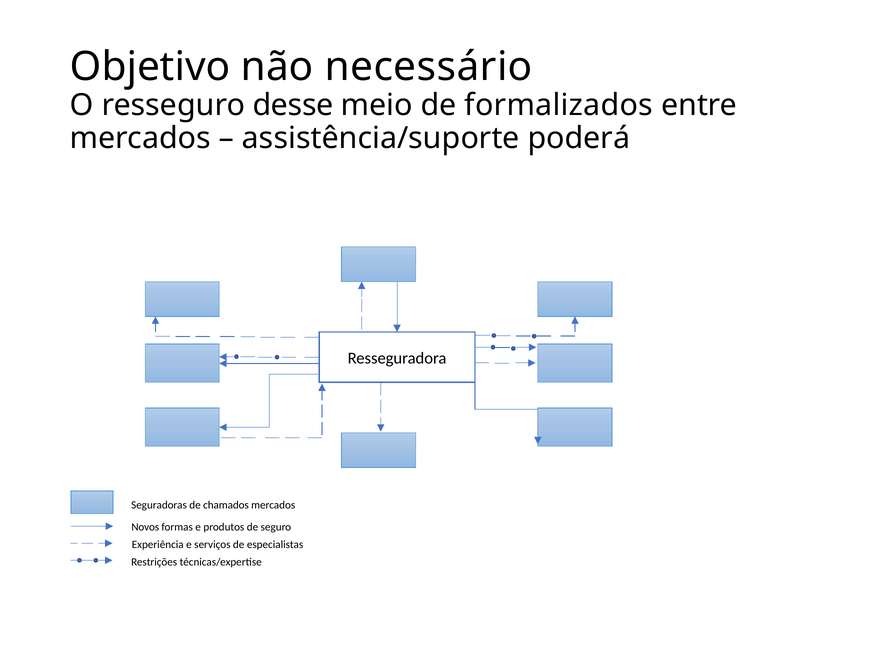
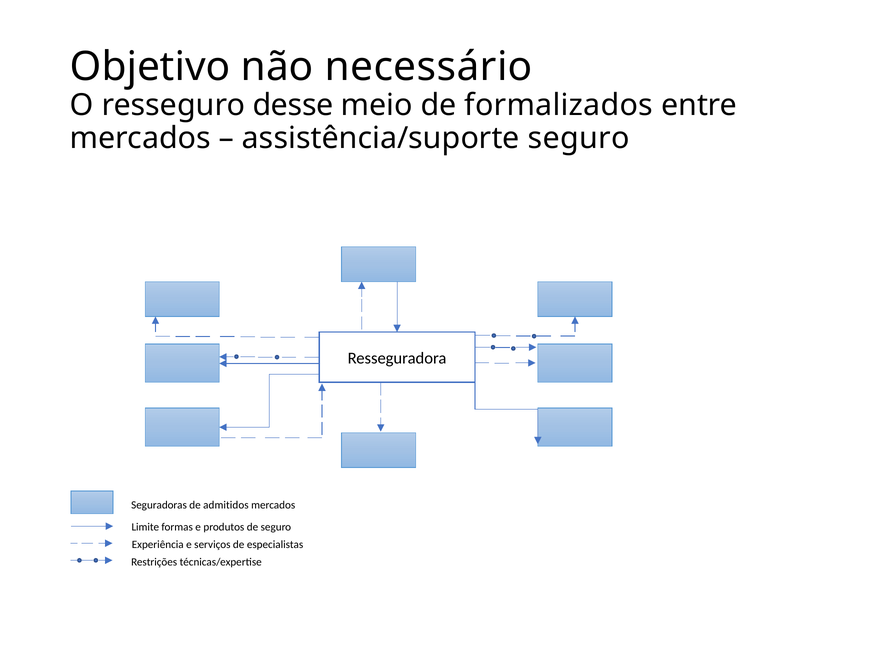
assistência/suporte poderá: poderá -> seguro
chamados: chamados -> admitidos
Novos: Novos -> Limite
